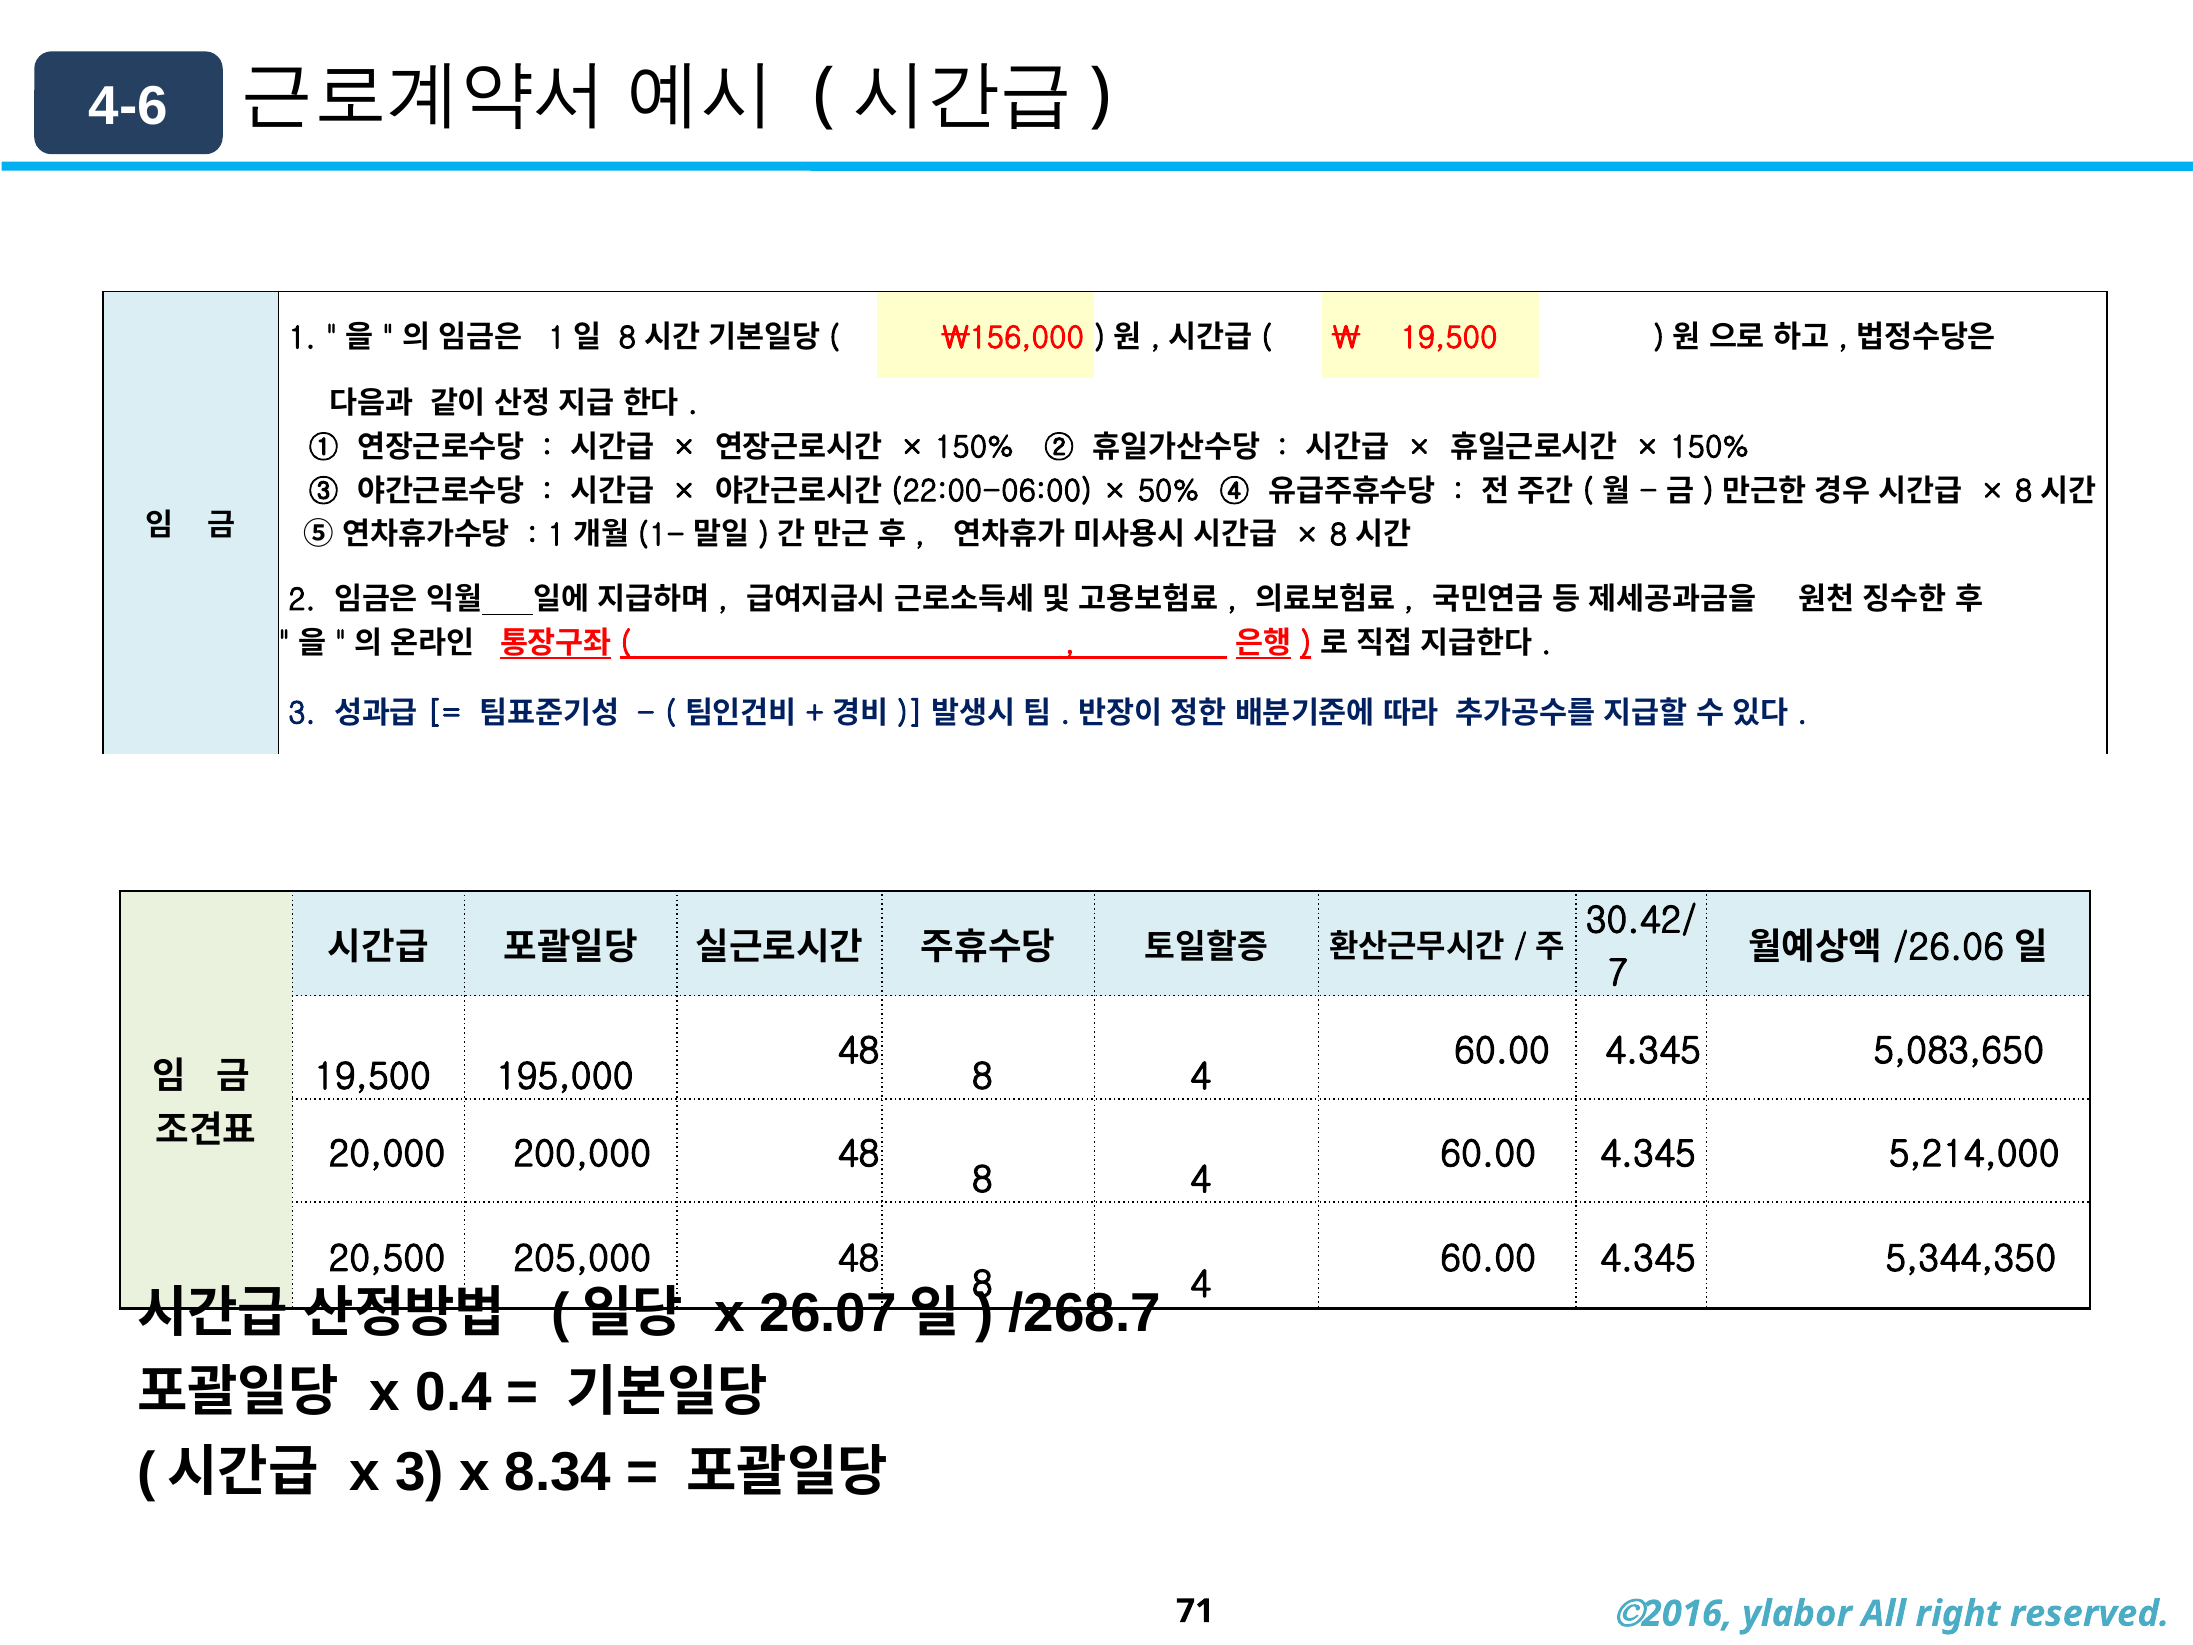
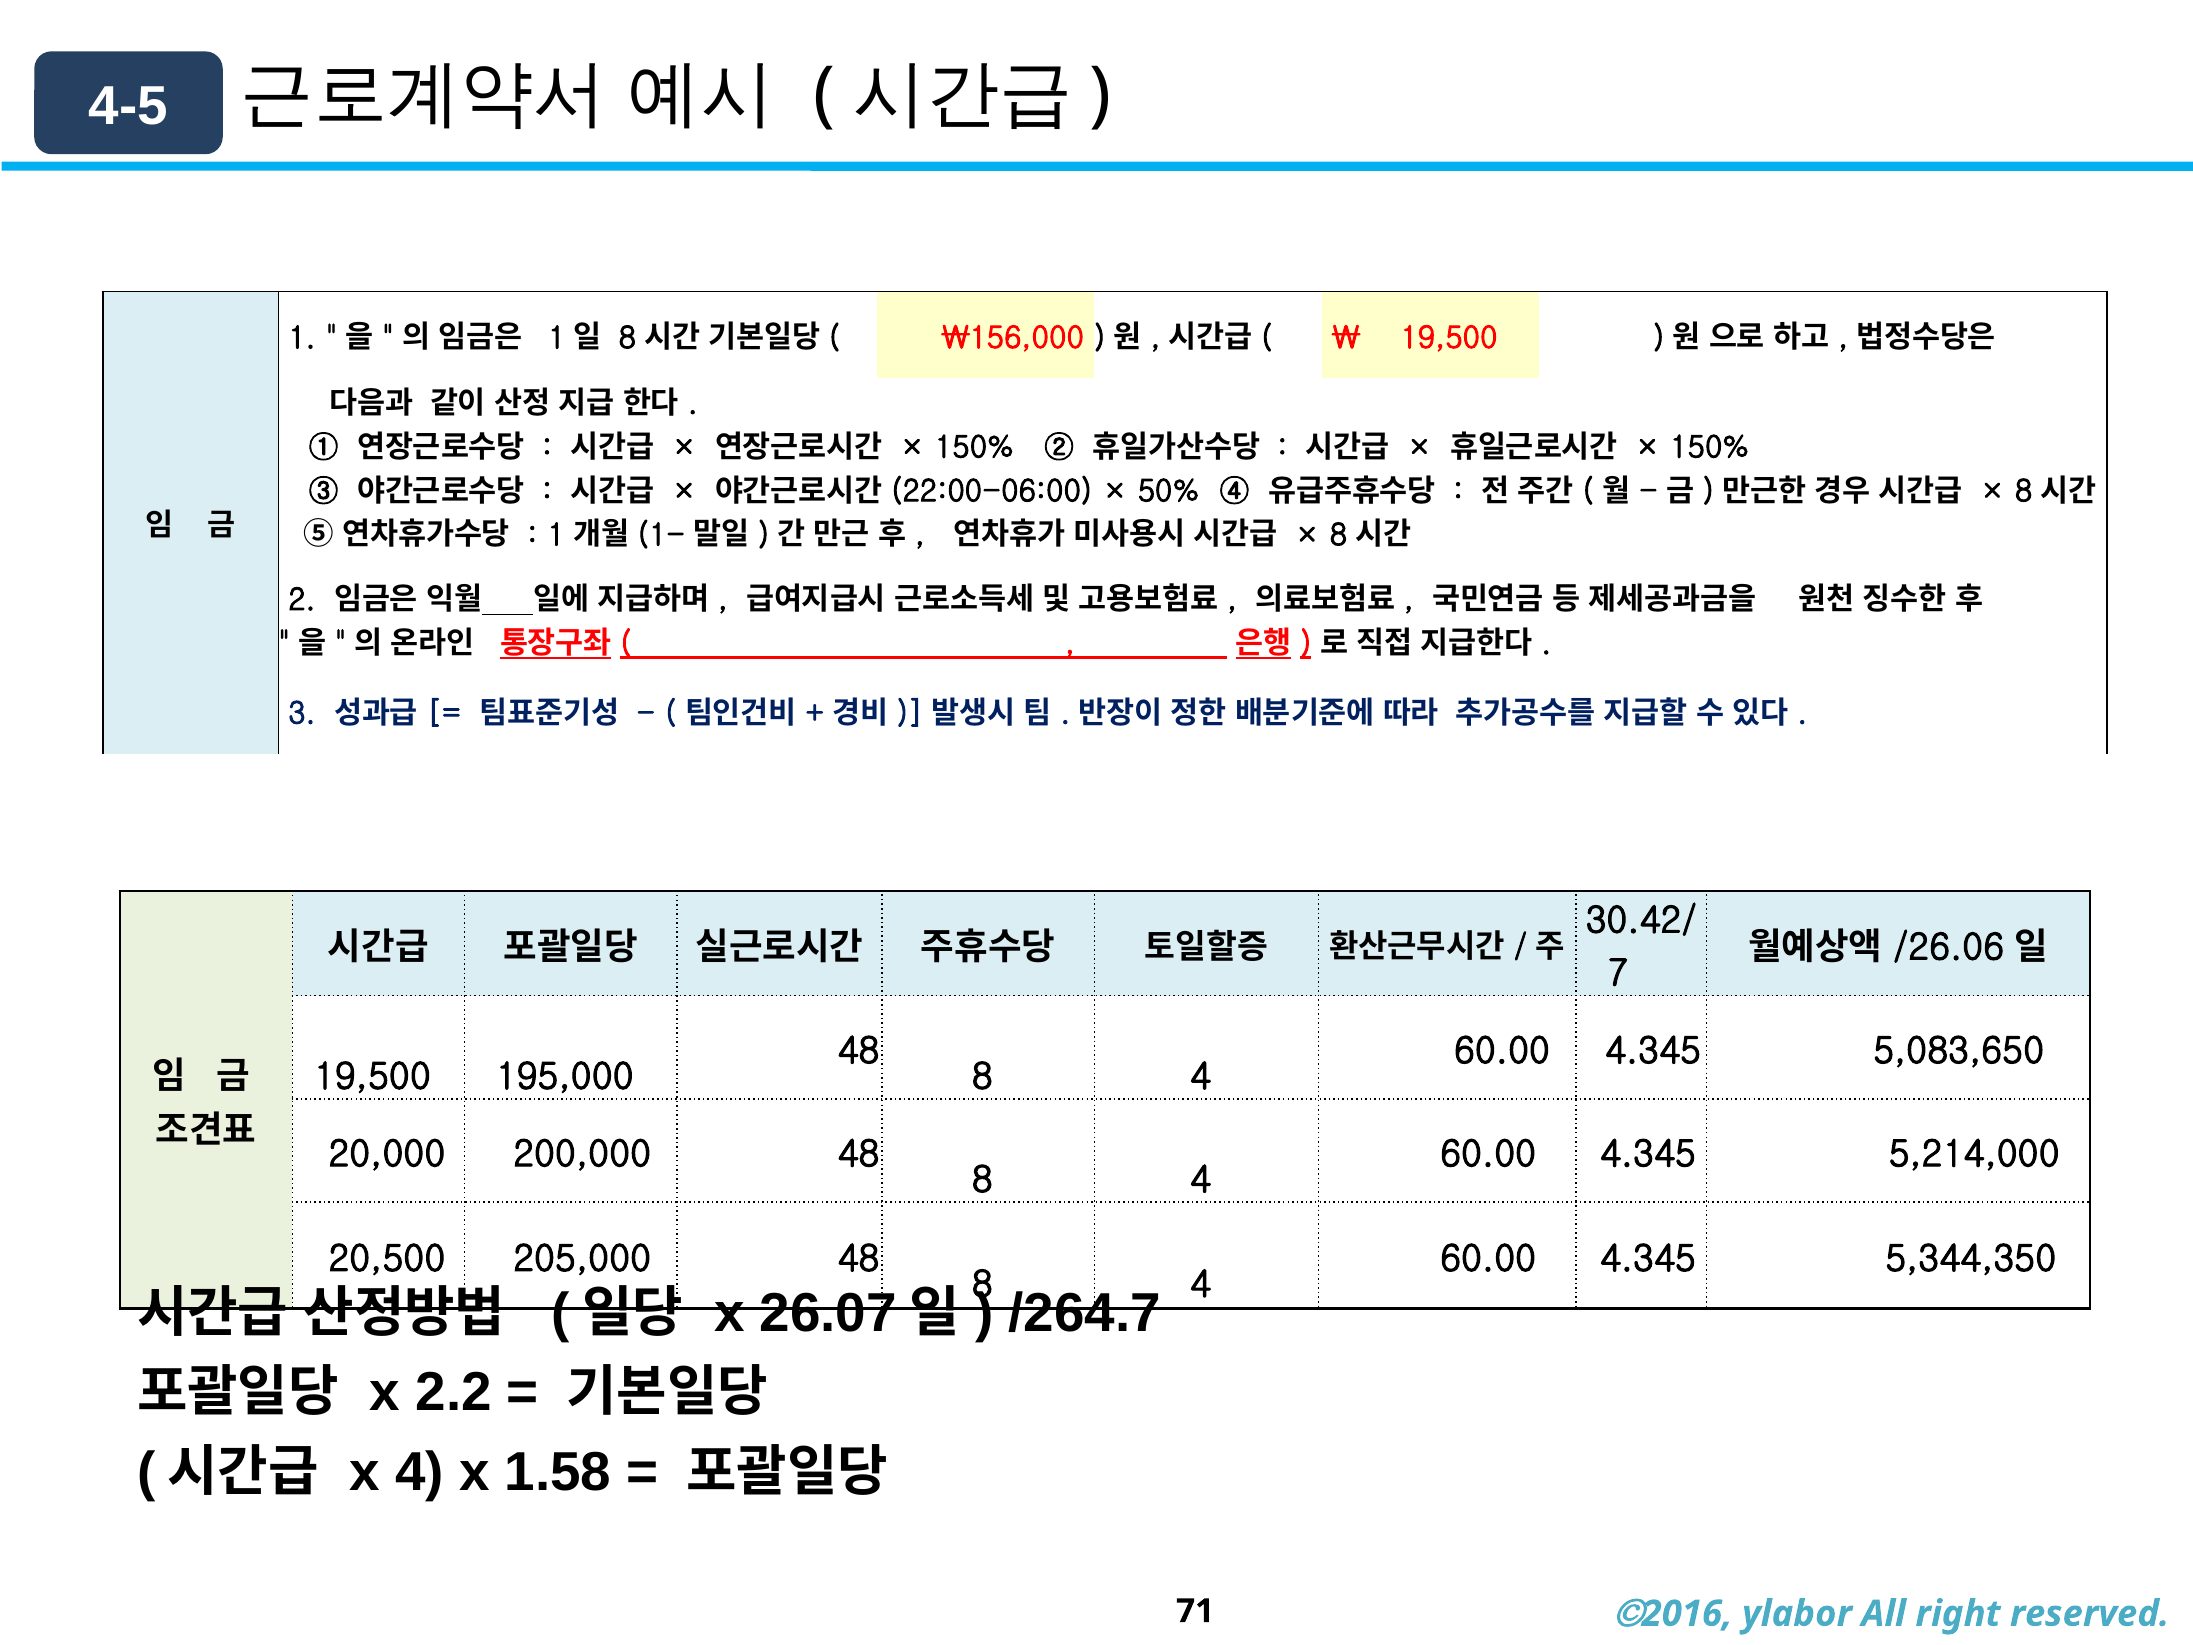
4-6: 4-6 -> 4-5
/268.7: /268.7 -> /264.7
0.4: 0.4 -> 2.2
x 3: 3 -> 4
8.34: 8.34 -> 1.58
